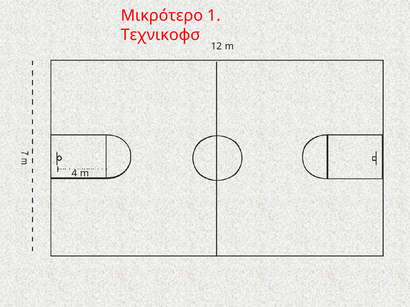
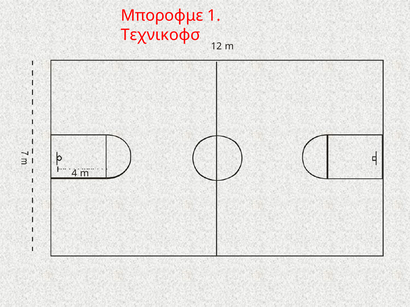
Μικρότερο: Μικρότερο -> Μποροφμε
